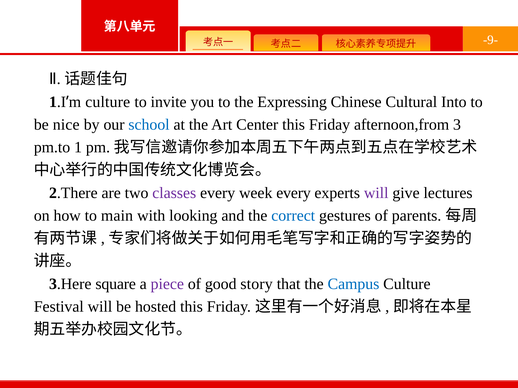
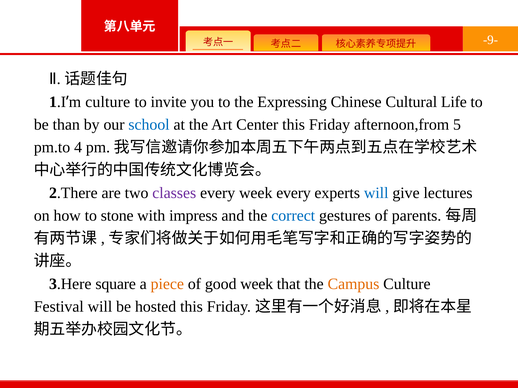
Into: Into -> Life
nice: nice -> than
3: 3 -> 5
1: 1 -> 4
will at (376, 193) colour: purple -> blue
main: main -> stone
looking: looking -> impress
piece colour: purple -> orange
good story: story -> week
Campus colour: blue -> orange
